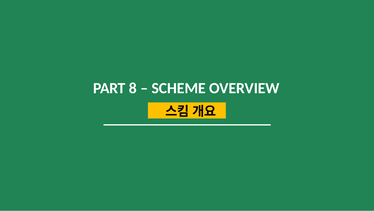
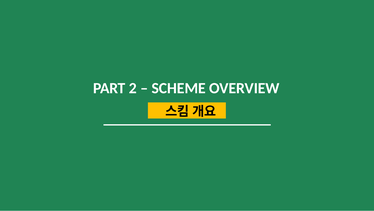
8: 8 -> 2
